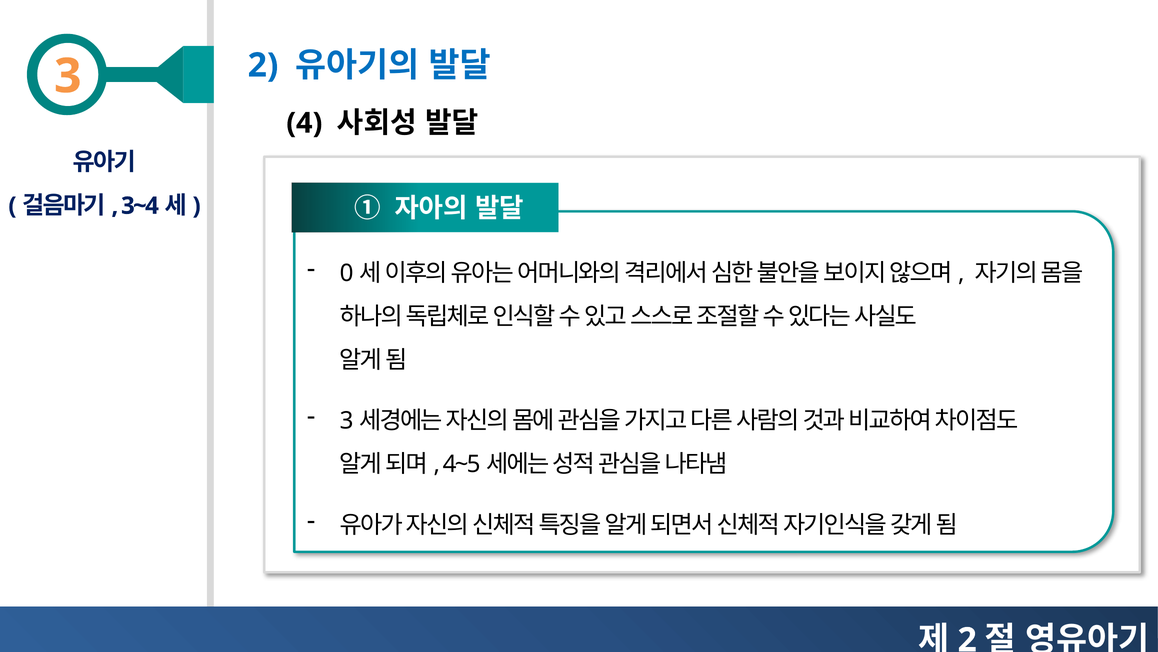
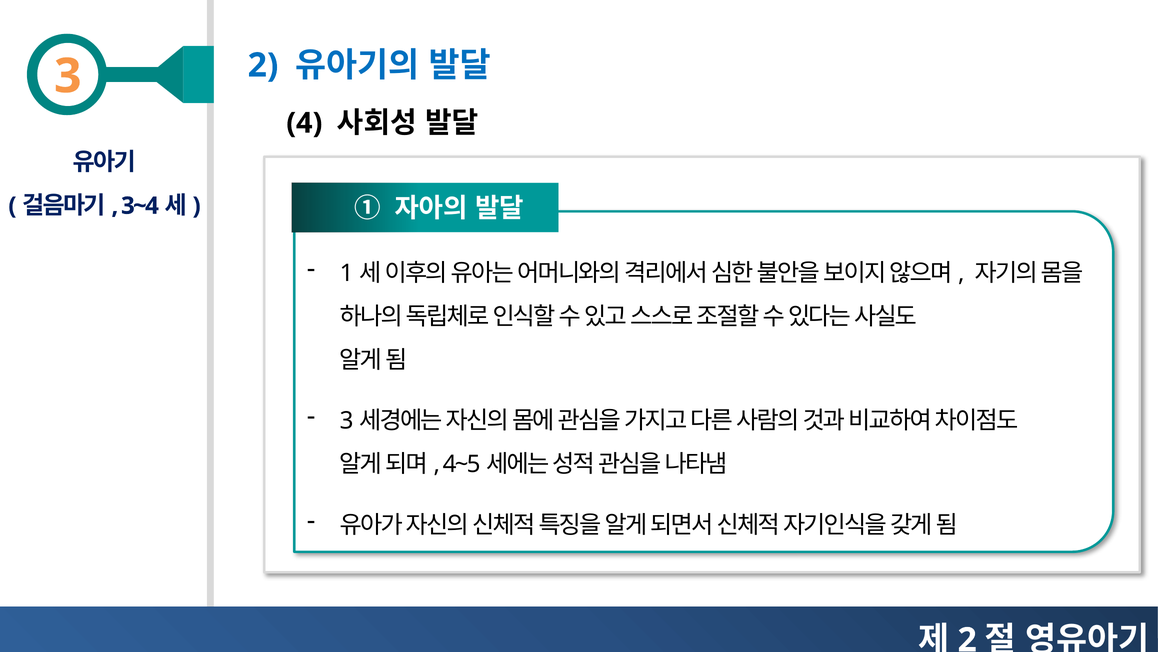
0: 0 -> 1
